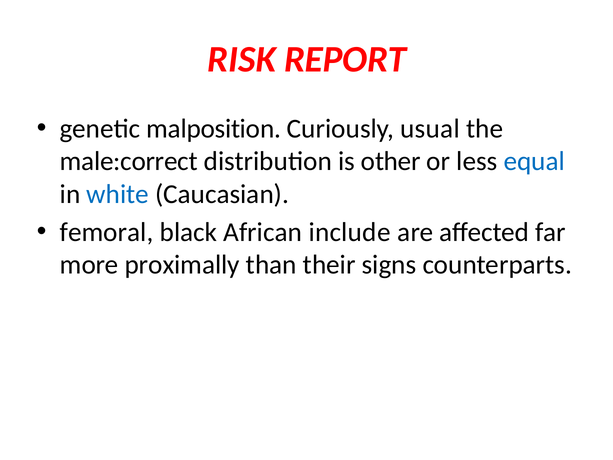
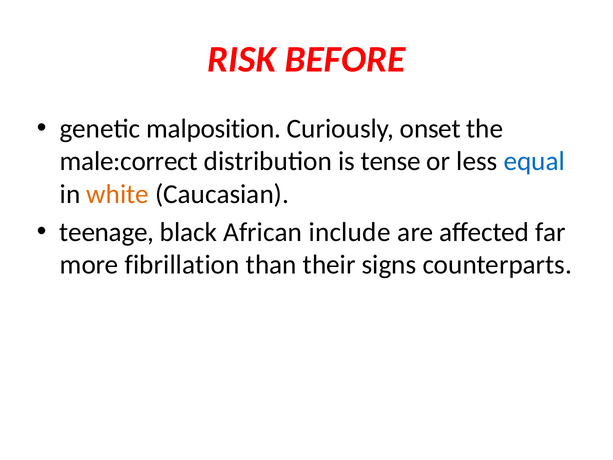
REPORT: REPORT -> BEFORE
usual: usual -> onset
other: other -> tense
white colour: blue -> orange
femoral: femoral -> teenage
proximally: proximally -> fibrillation
